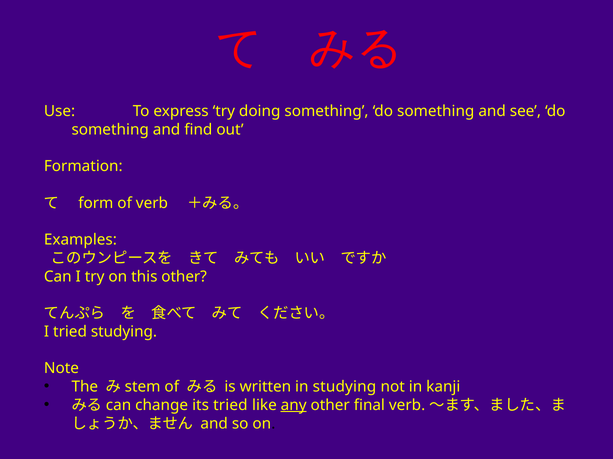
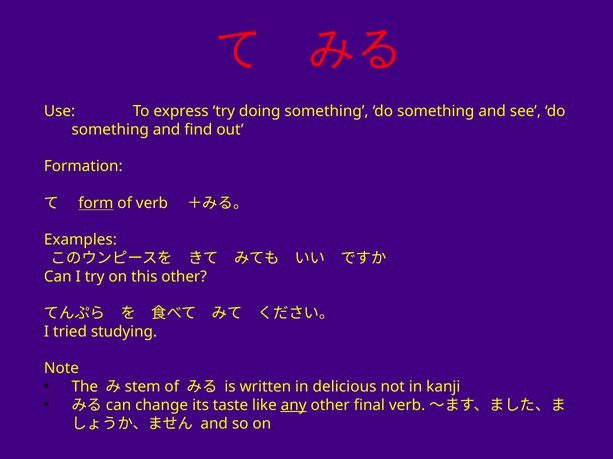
form underline: none -> present
in studying: studying -> delicious
its tried: tried -> taste
